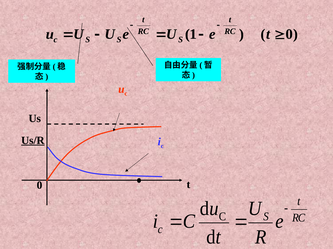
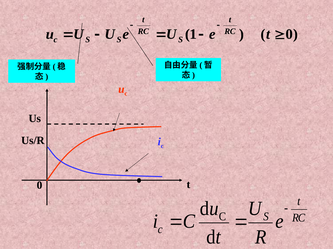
Us/R underline: present -> none
